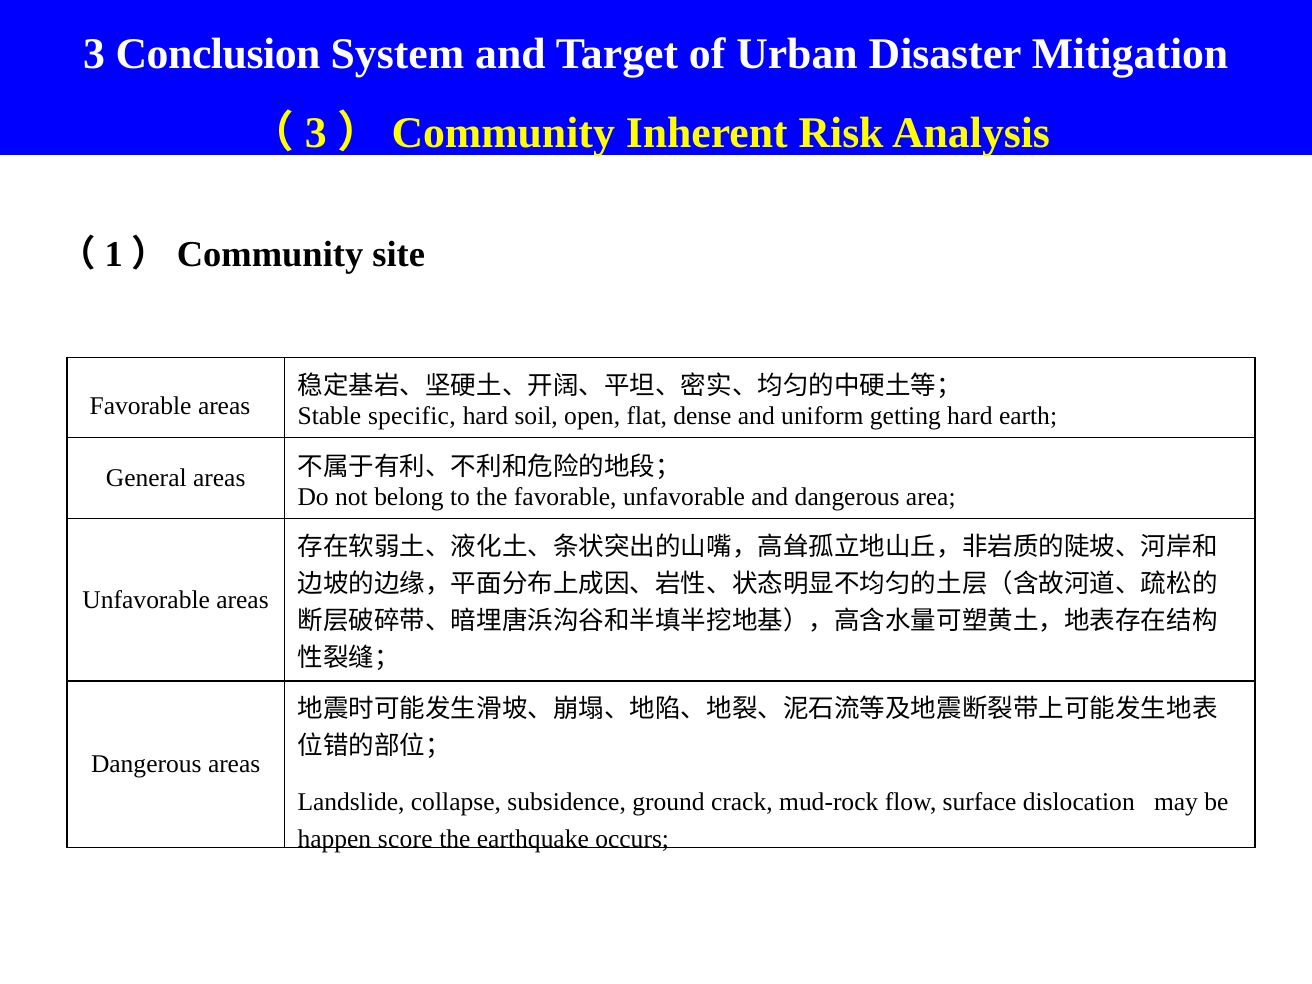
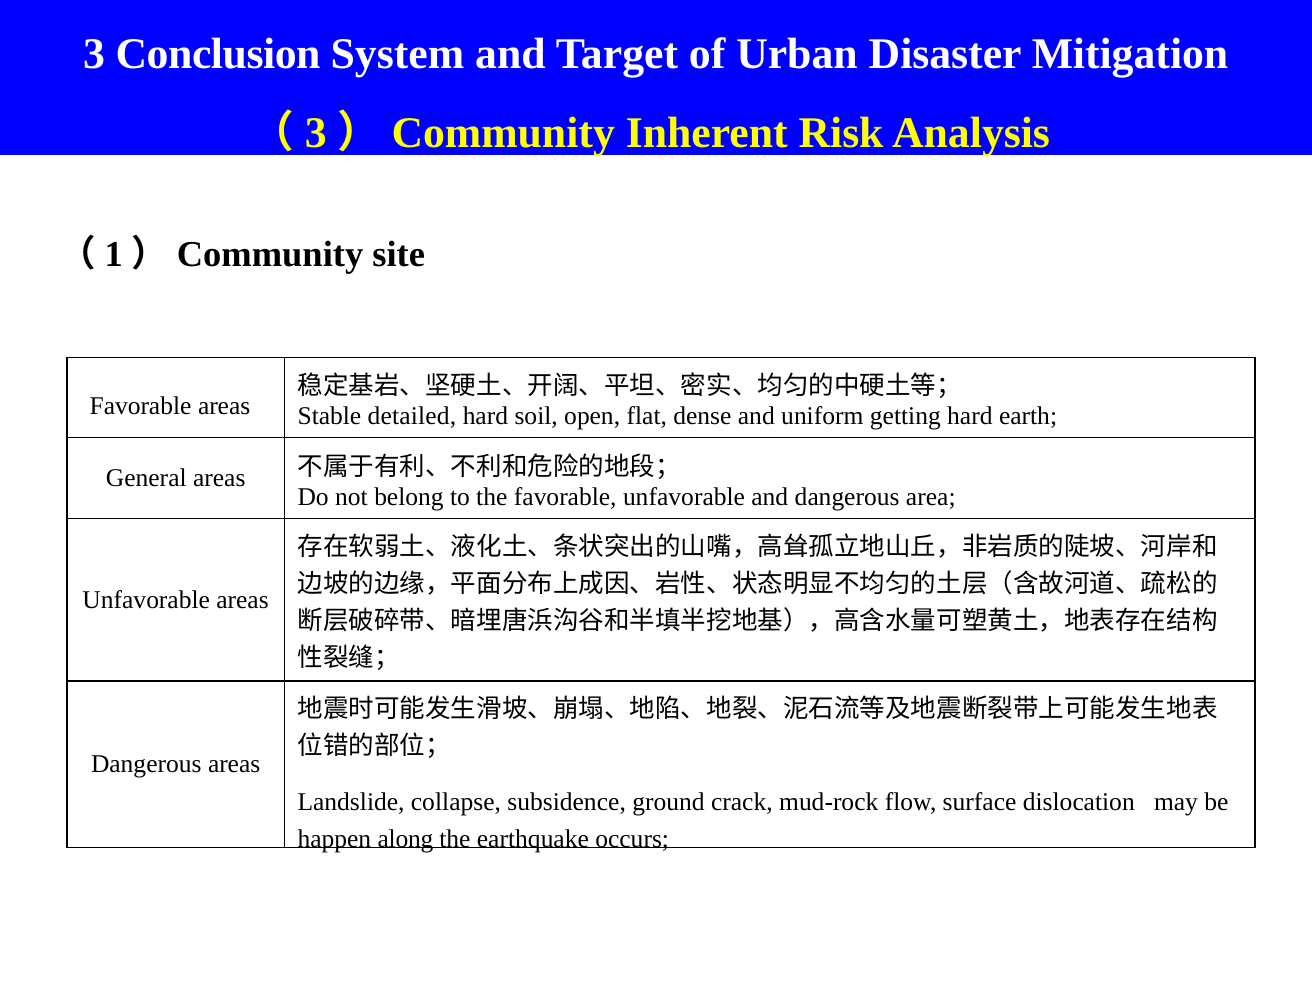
specific: specific -> detailed
score: score -> along
